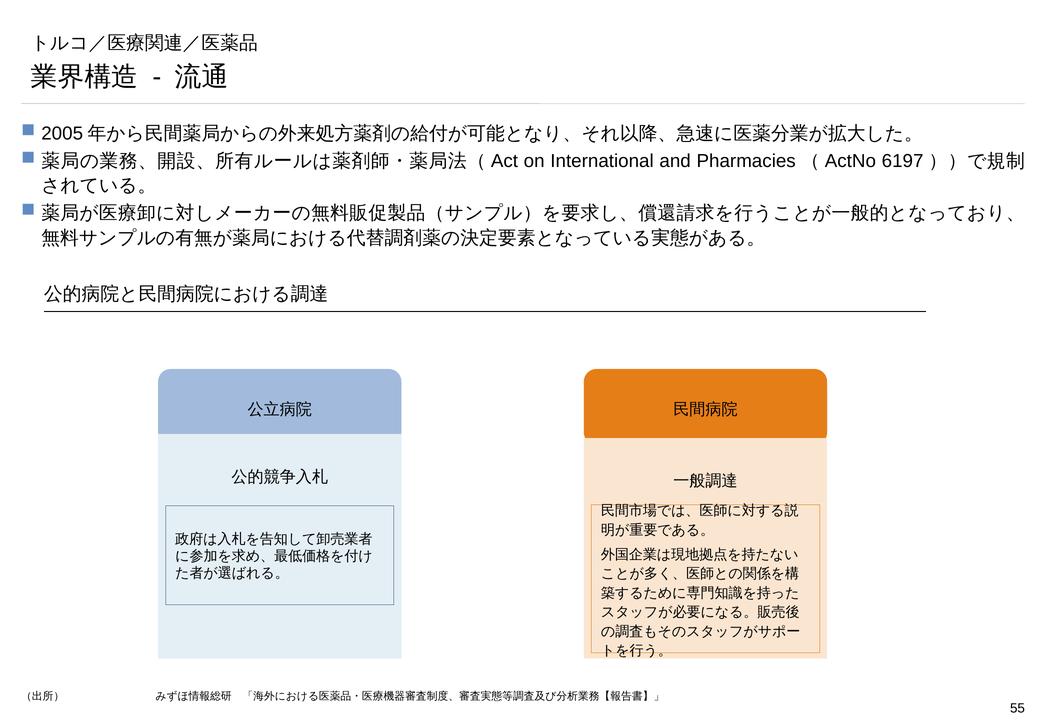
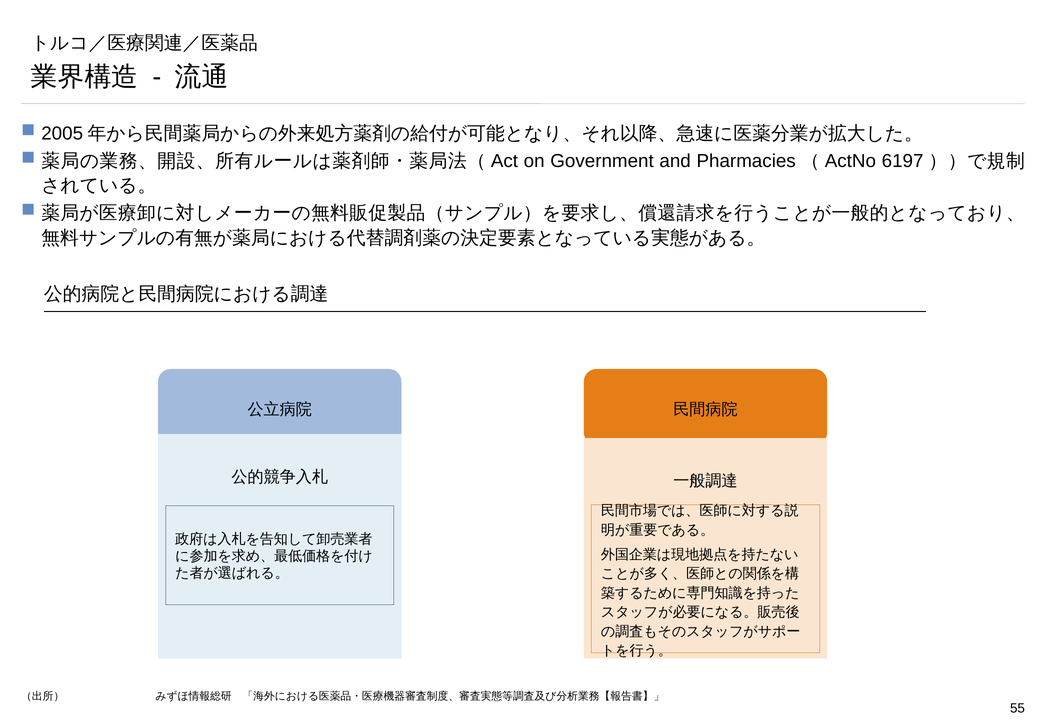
International: International -> Government
